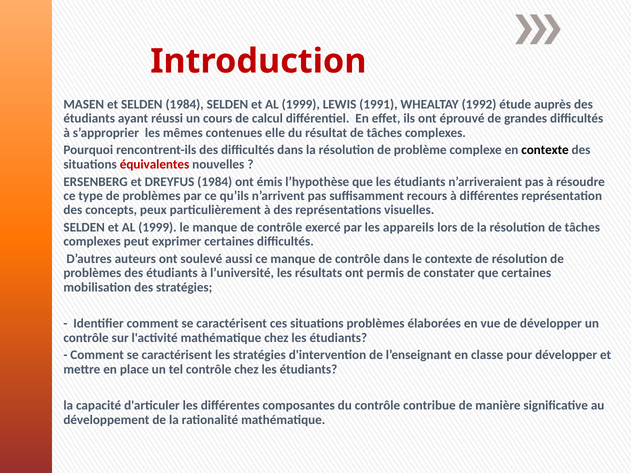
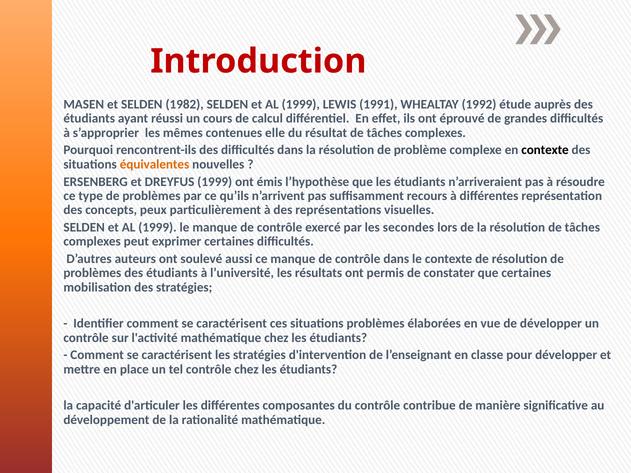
SELDEN 1984: 1984 -> 1982
équivalentes colour: red -> orange
DREYFUS 1984: 1984 -> 1999
appareils: appareils -> secondes
